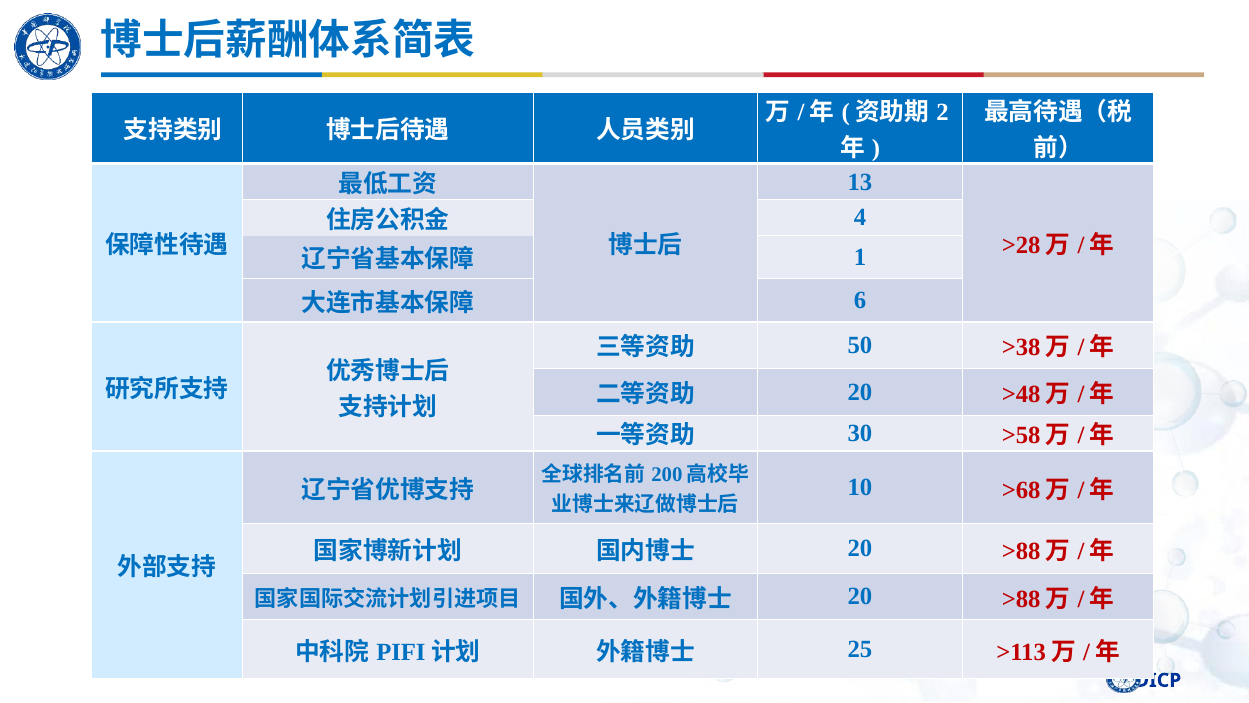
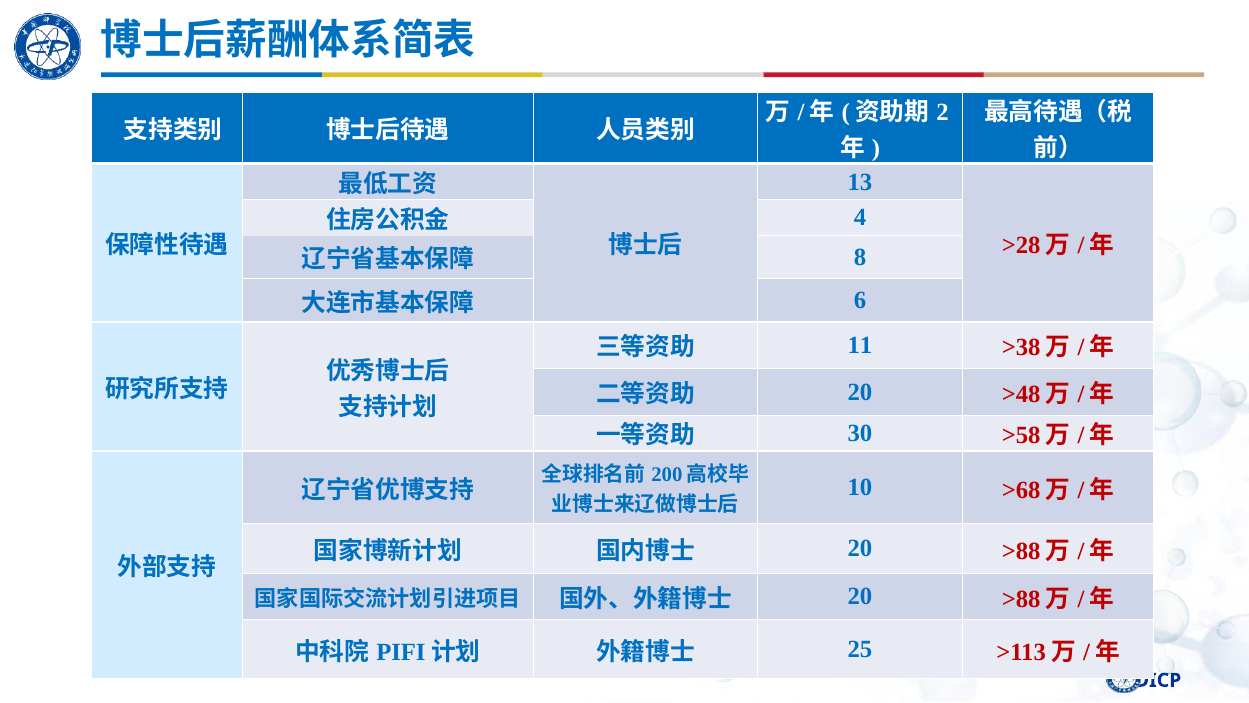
1: 1 -> 8
50: 50 -> 11
